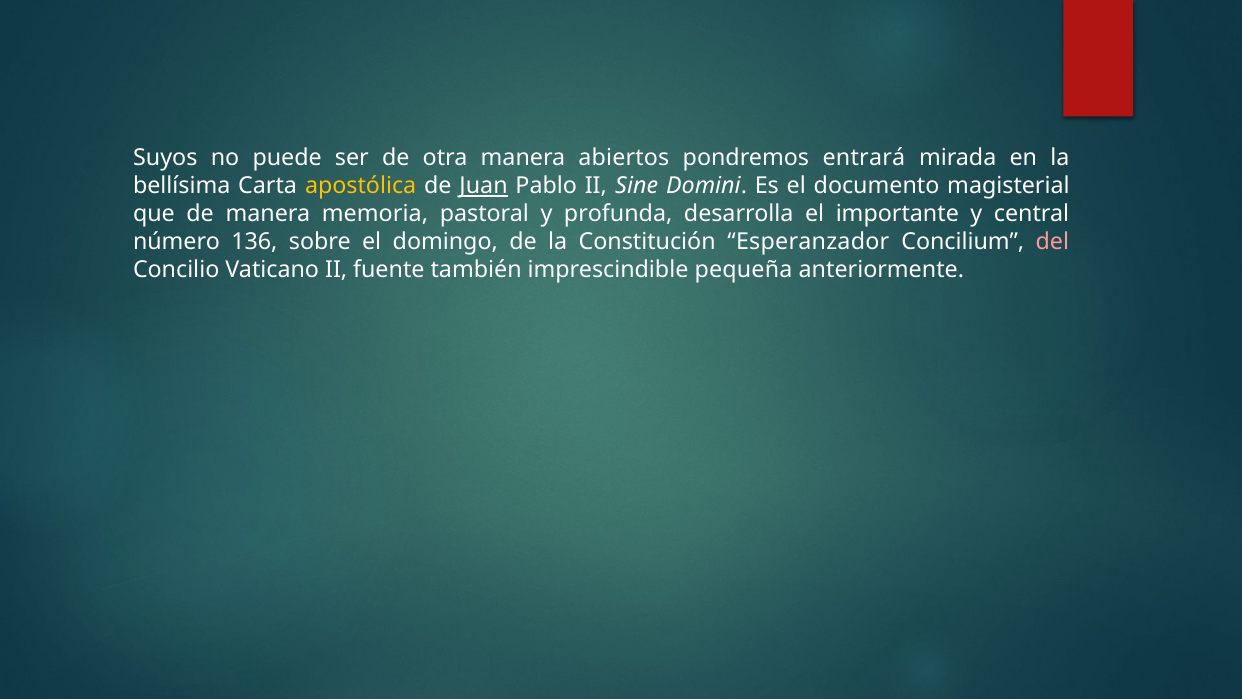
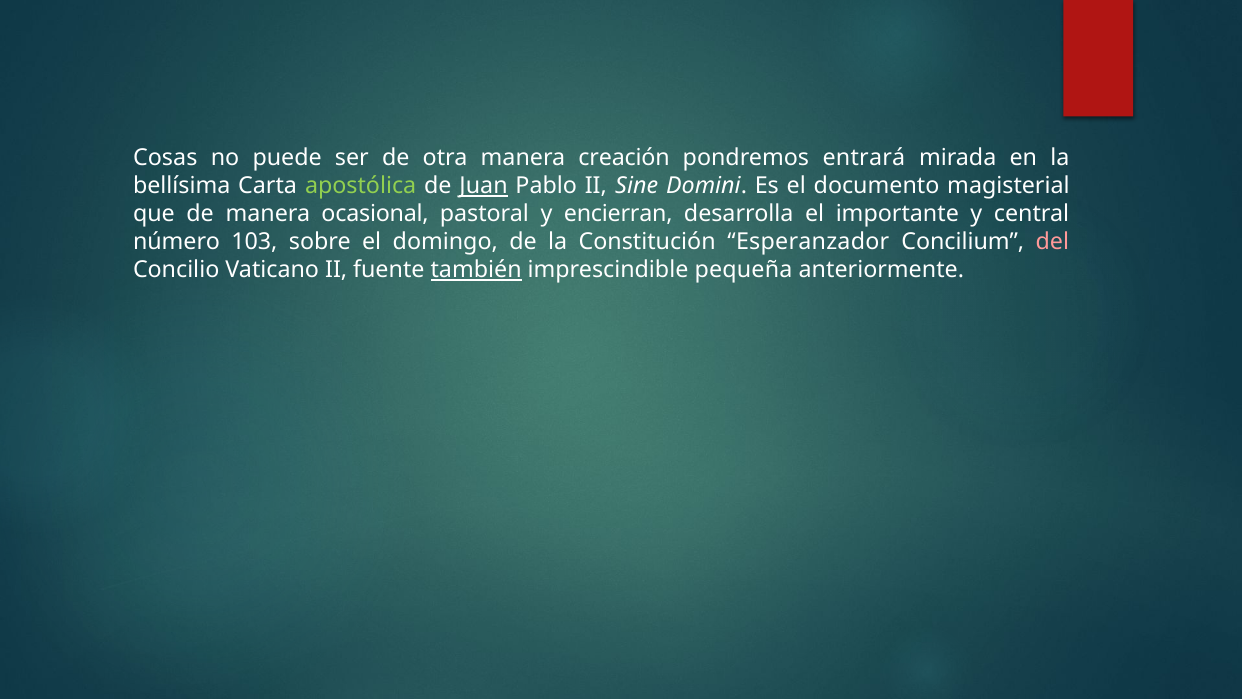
Suyos: Suyos -> Cosas
abiertos: abiertos -> creación
apostólica colour: yellow -> light green
memoria: memoria -> ocasional
profunda: profunda -> encierran
136: 136 -> 103
también underline: none -> present
